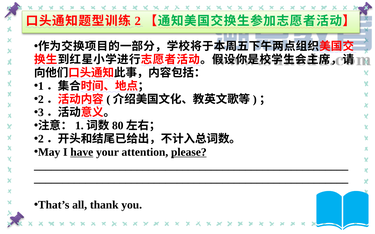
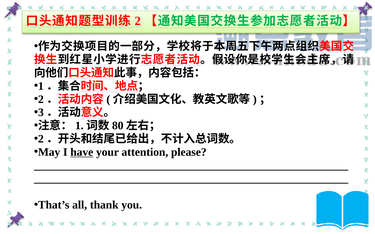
please underline: present -> none
